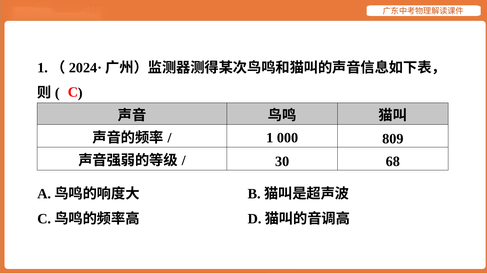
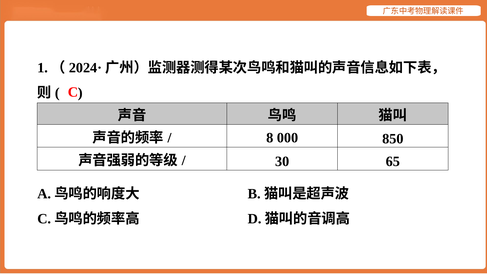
1 at (270, 138): 1 -> 8
809: 809 -> 850
68: 68 -> 65
